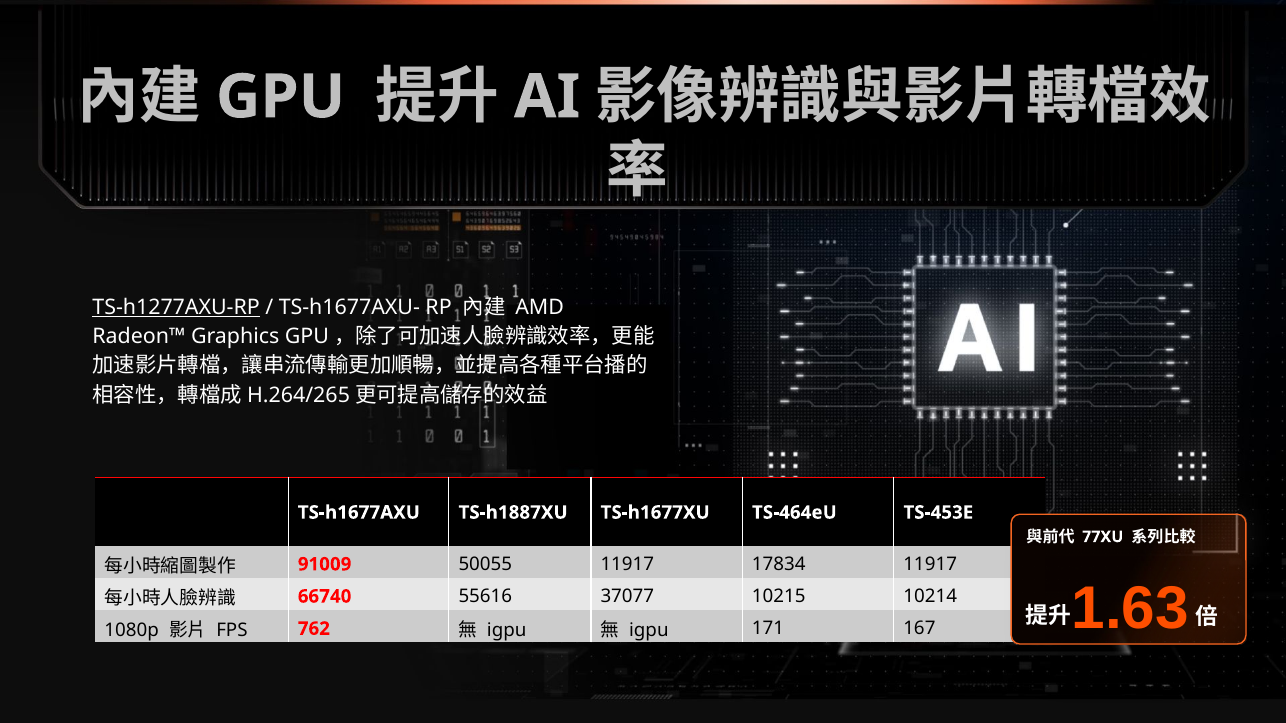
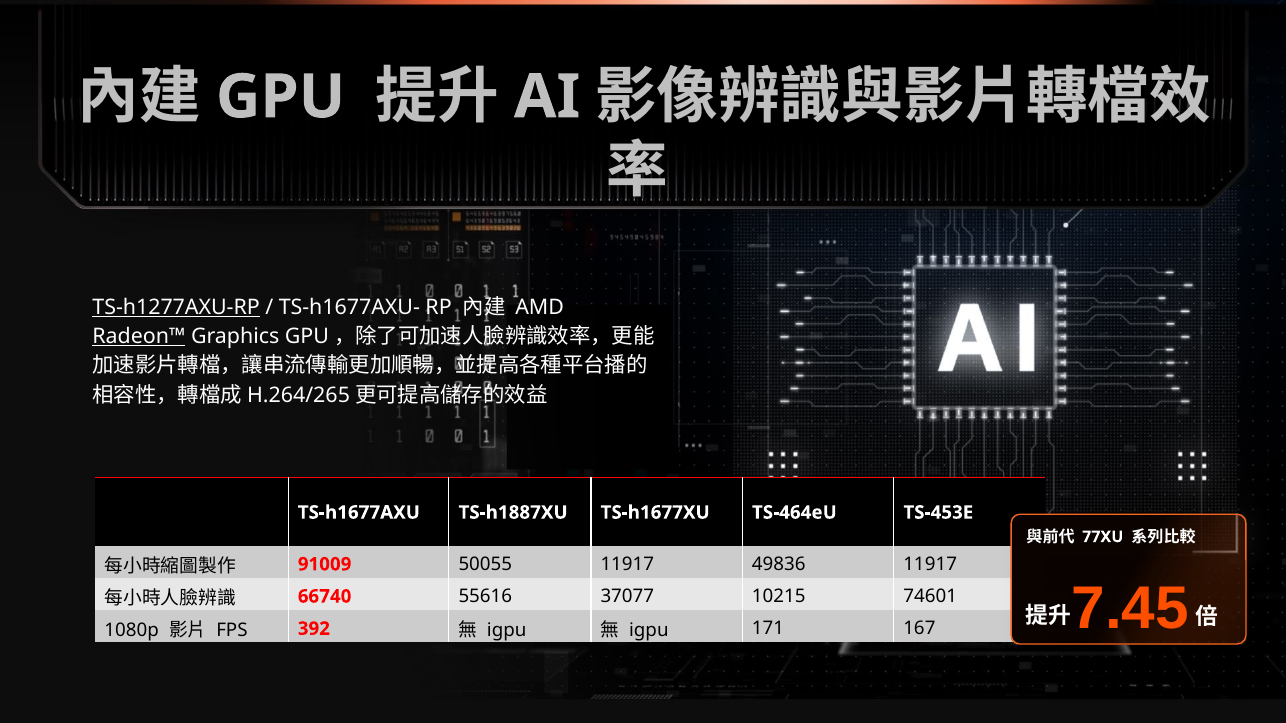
Radeon™ underline: none -> present
17834: 17834 -> 49836
10214: 10214 -> 74601
1.63: 1.63 -> 7.45
762: 762 -> 392
